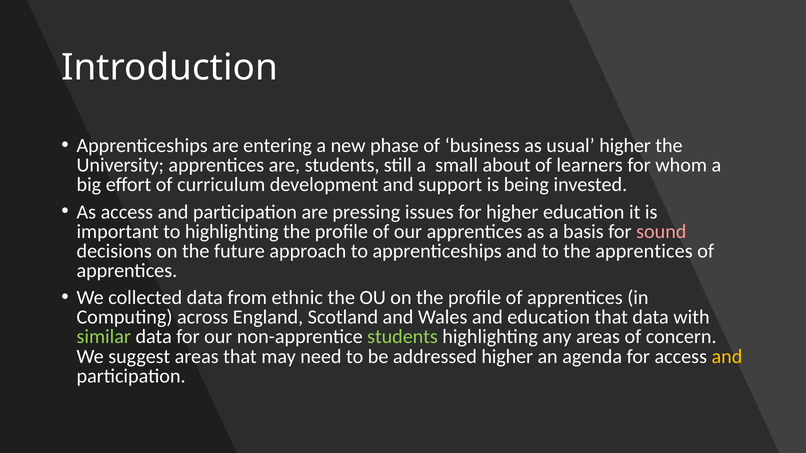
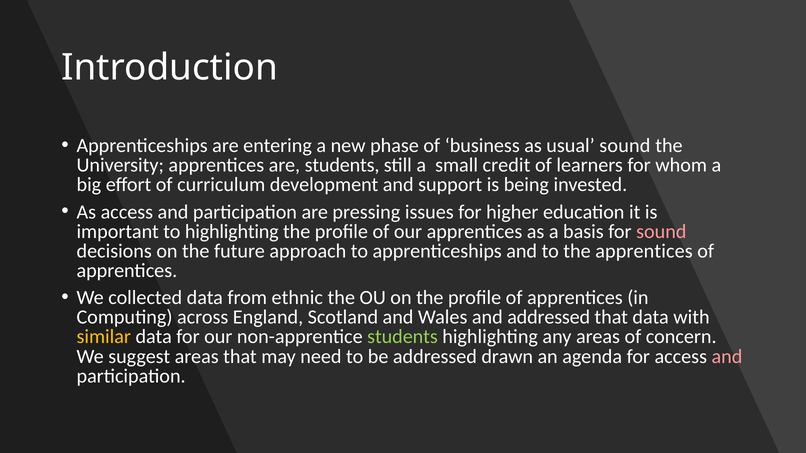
usual higher: higher -> sound
about: about -> credit
and education: education -> addressed
similar colour: light green -> yellow
addressed higher: higher -> drawn
and at (727, 357) colour: yellow -> pink
